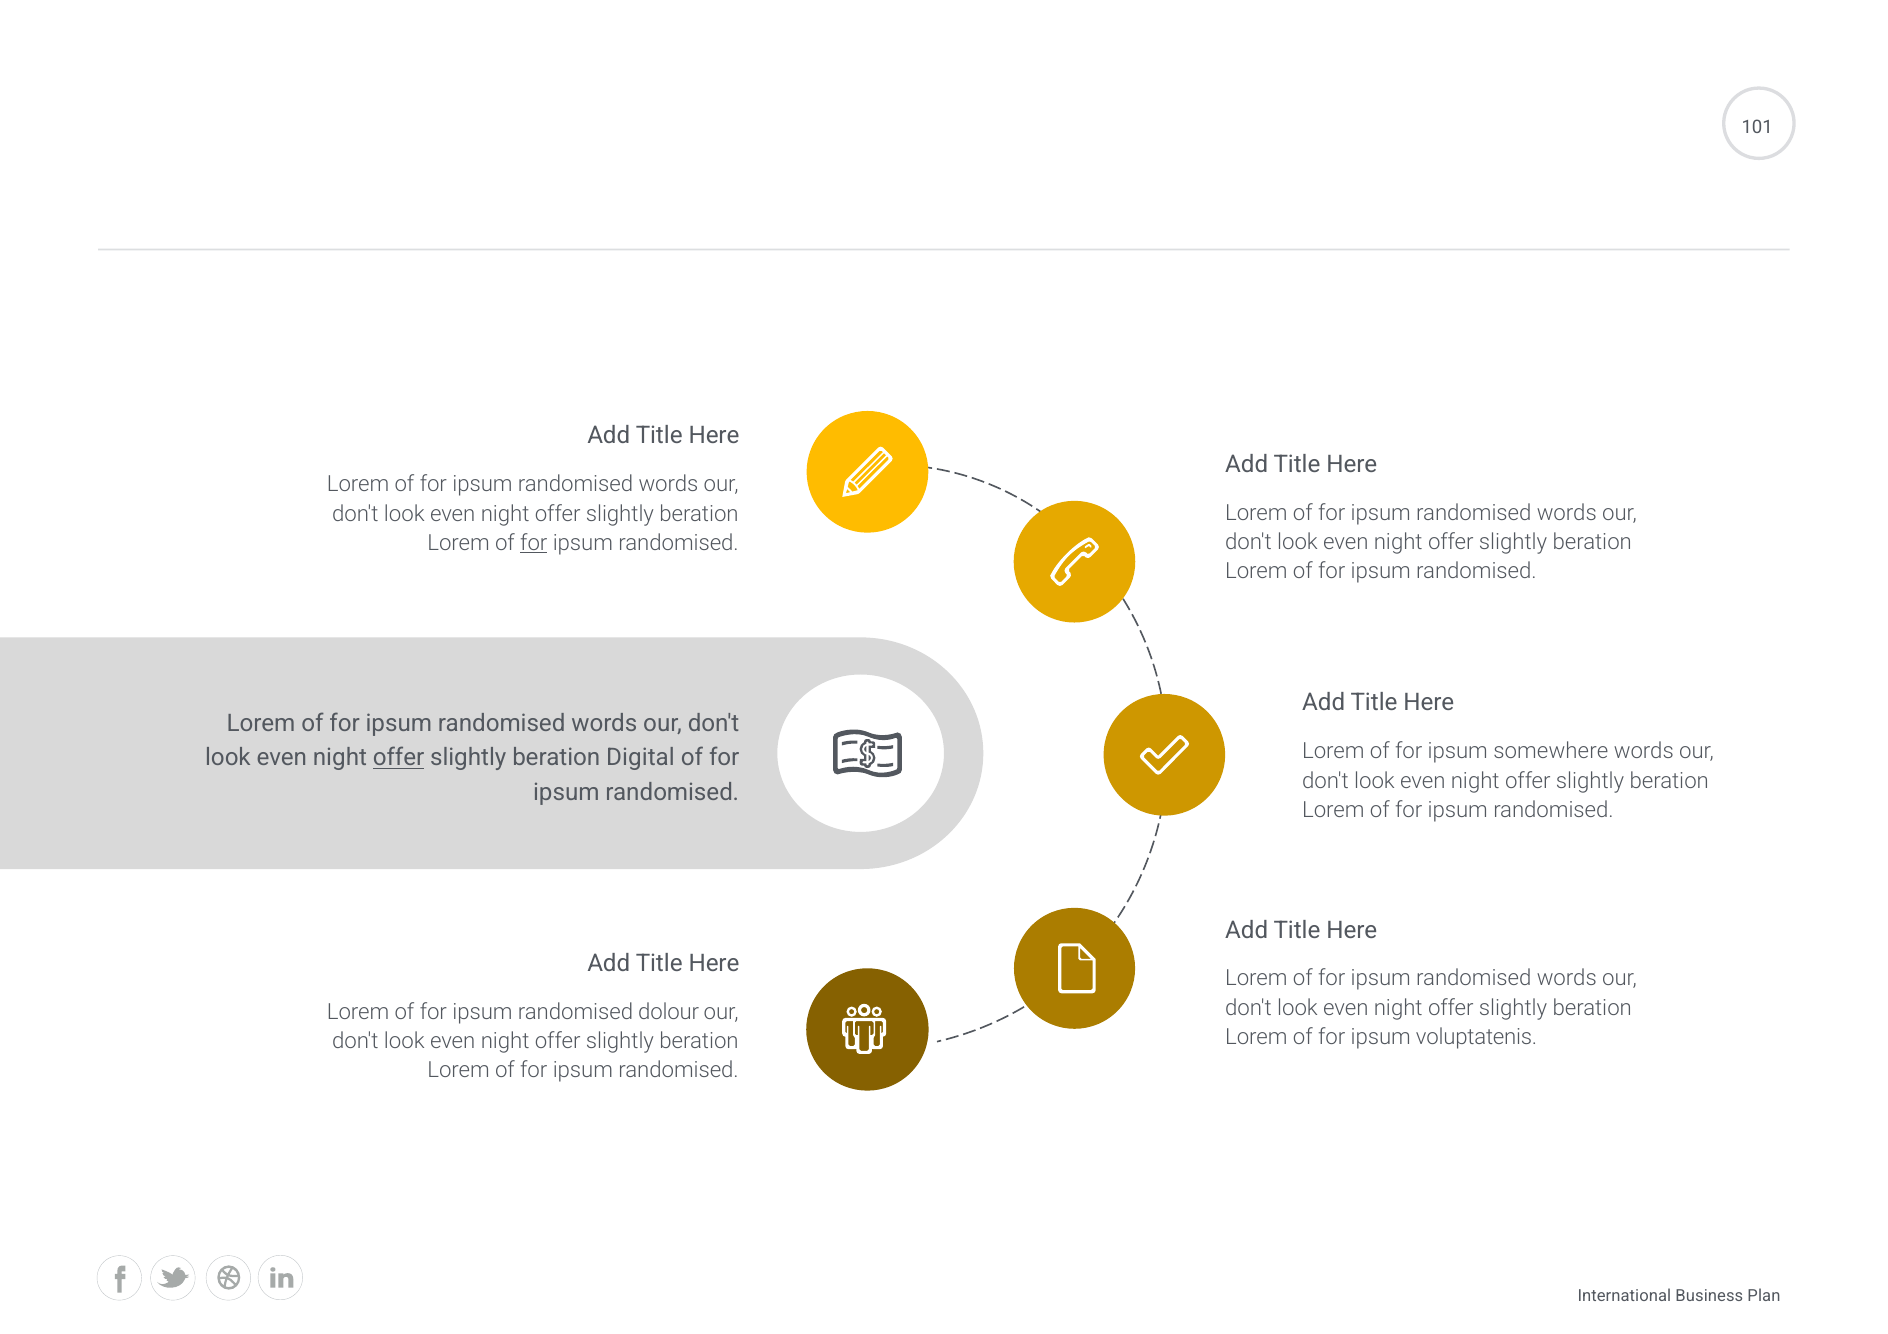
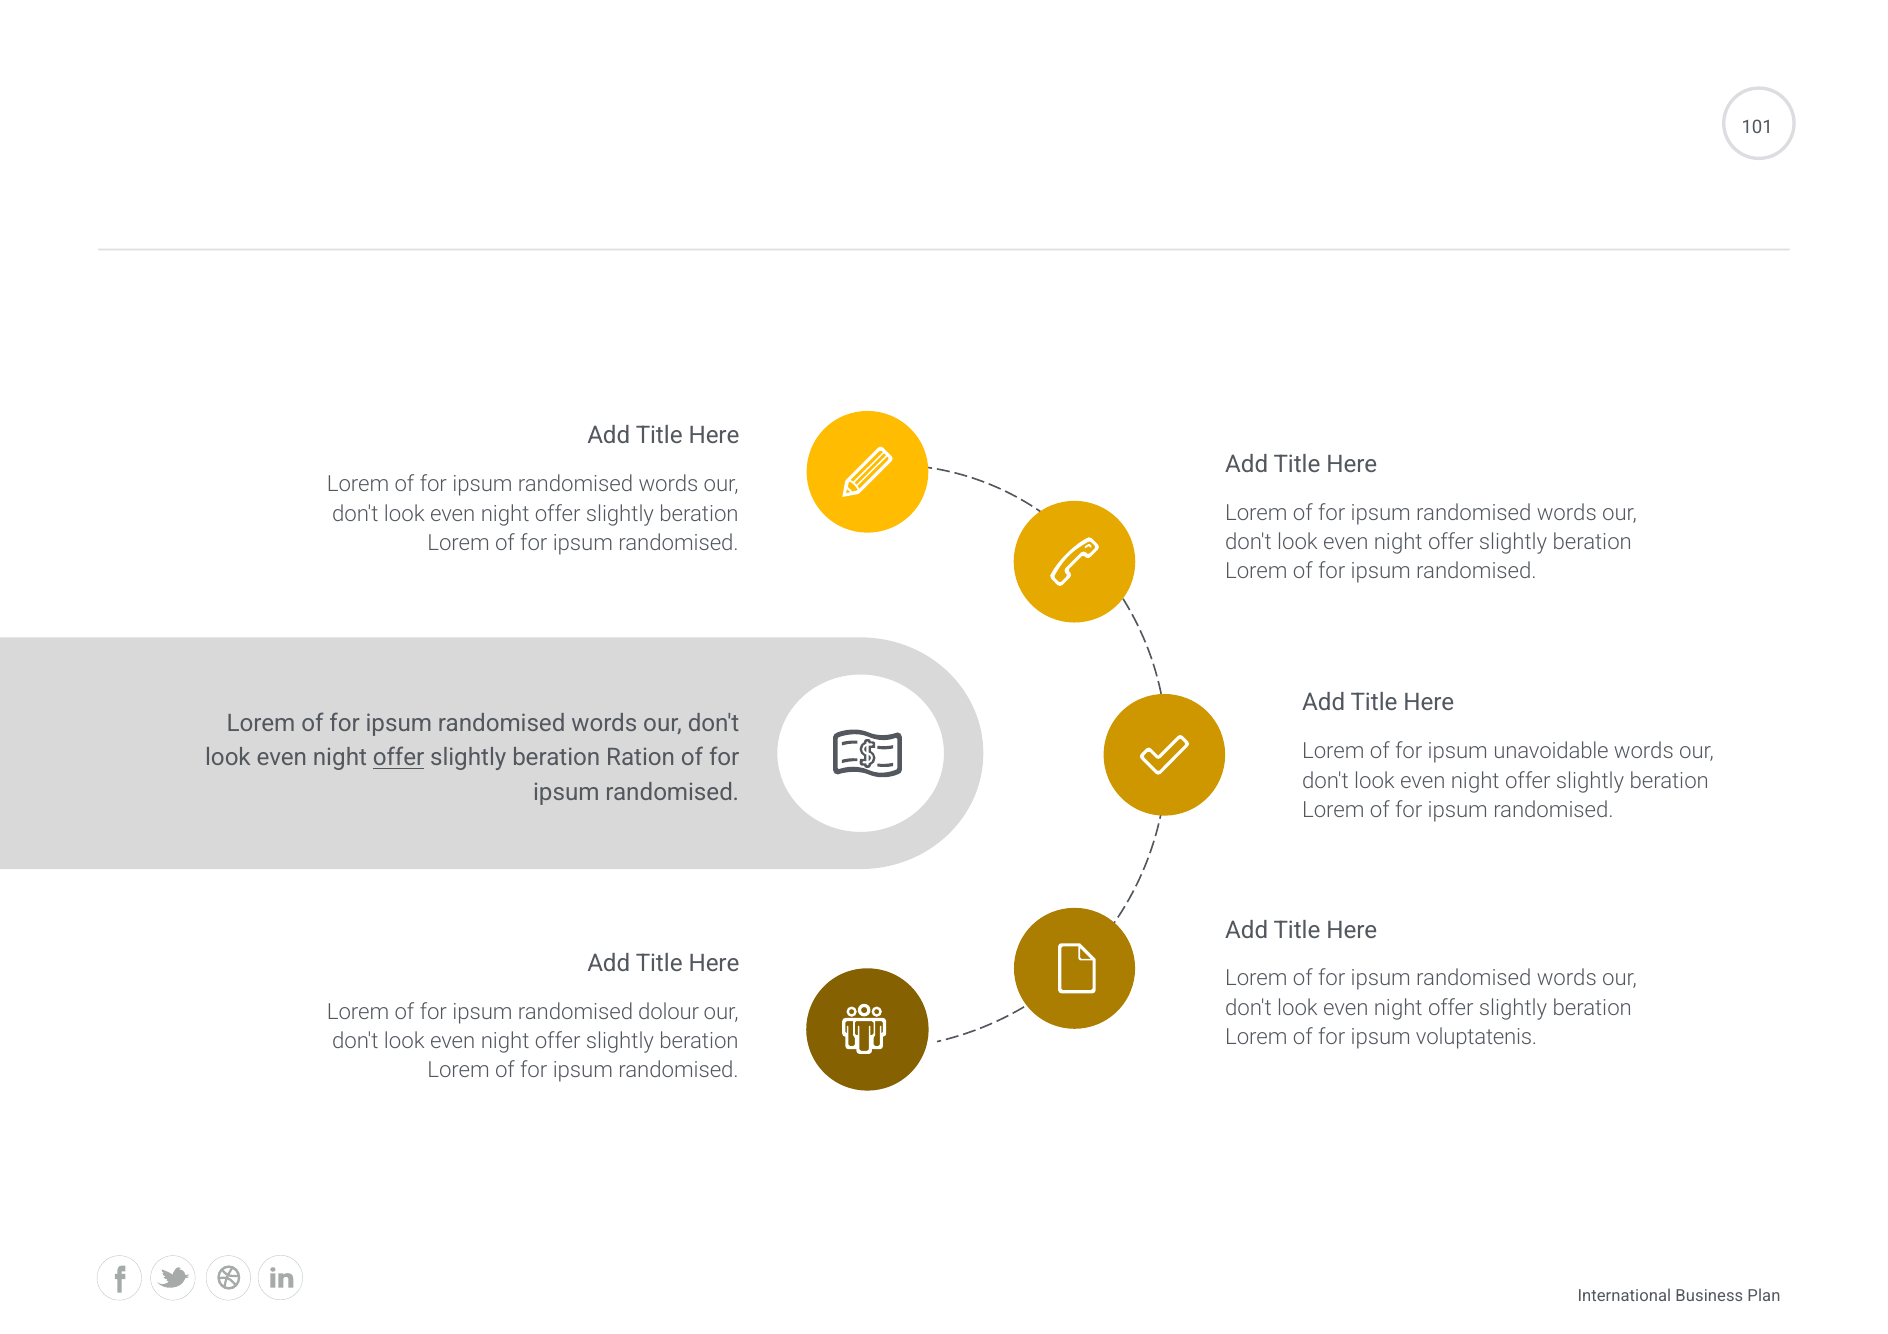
for at (534, 543) underline: present -> none
somewhere: somewhere -> unavoidable
Digital: Digital -> Ration
